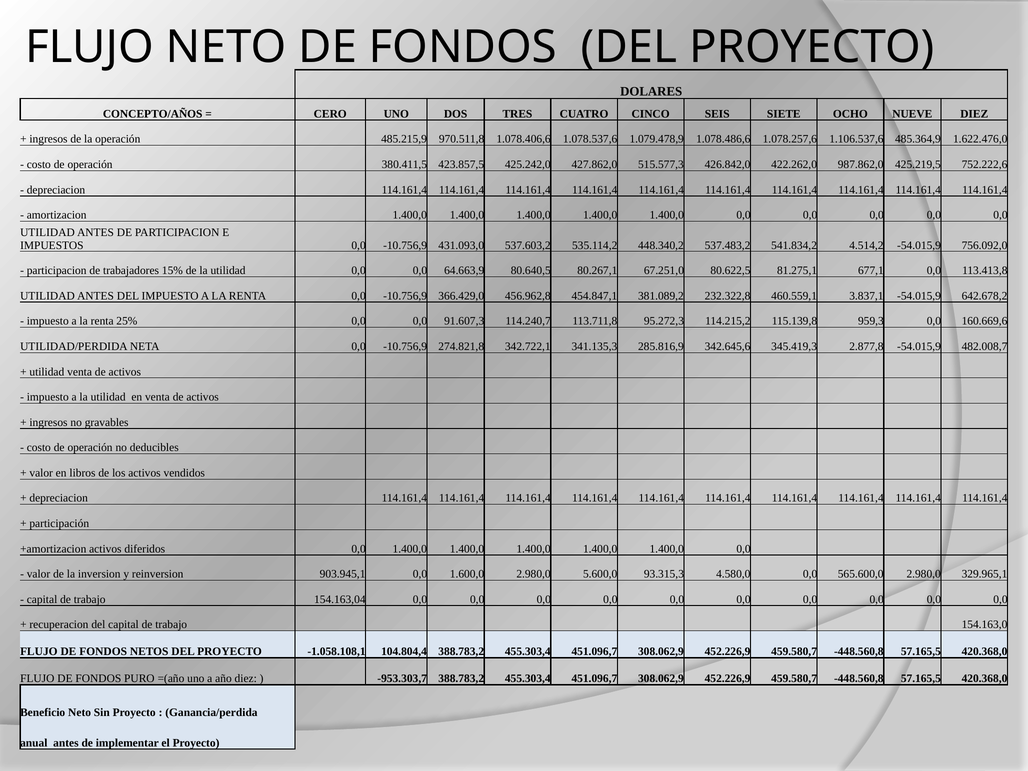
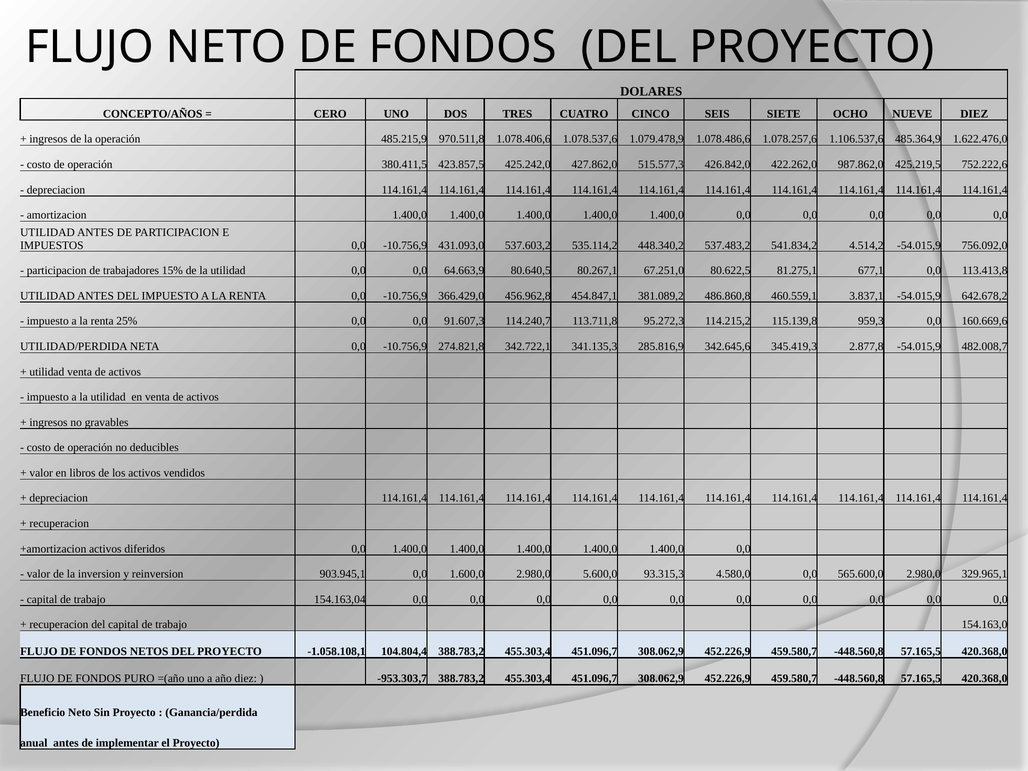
232.322,8: 232.322,8 -> 486.860,8
participación at (59, 524): participación -> recuperacion
